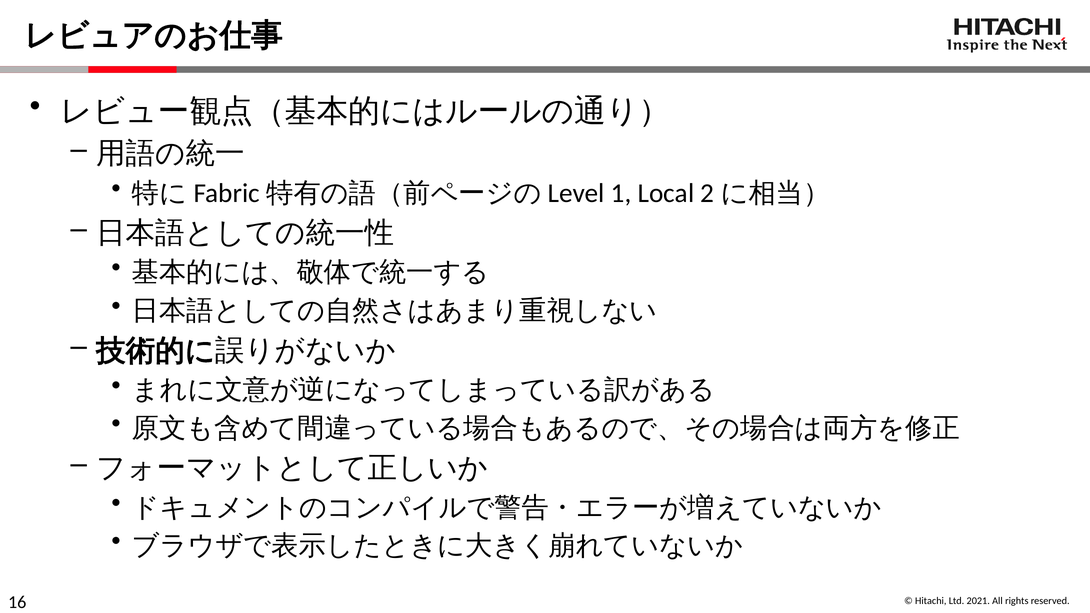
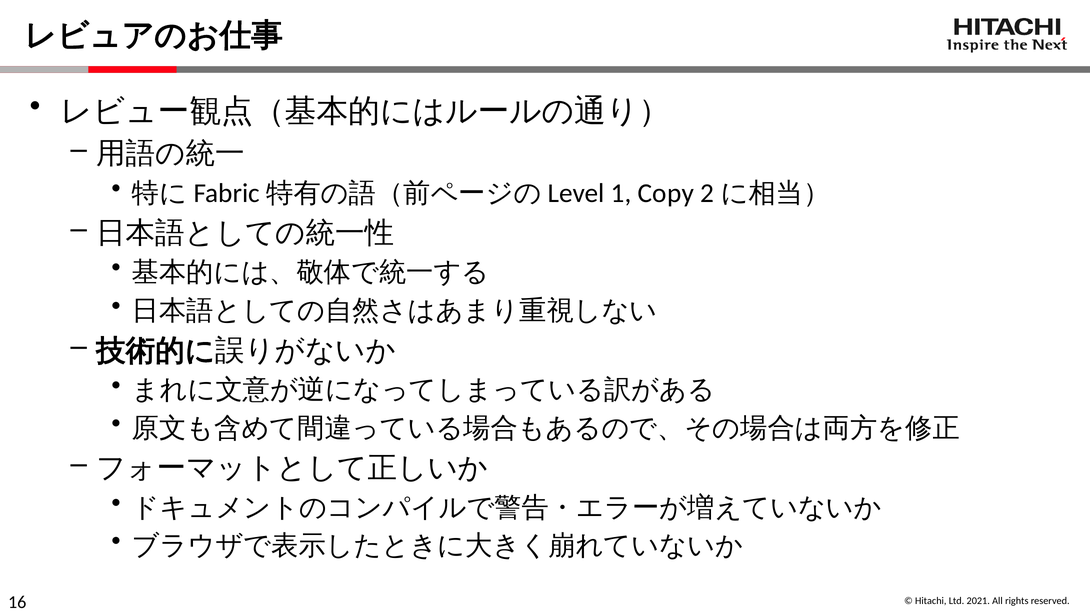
Local: Local -> Copy
